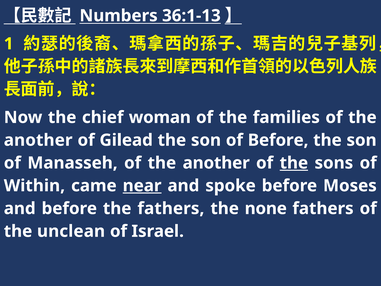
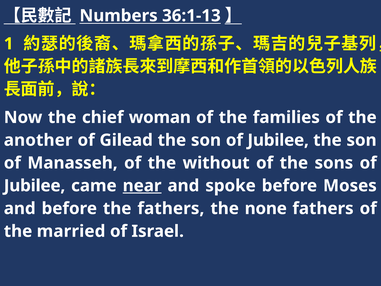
son of Before: Before -> Jubilee
Manasseh of the another: another -> without
the at (294, 163) underline: present -> none
Within at (34, 186): Within -> Jubilee
unclean: unclean -> married
